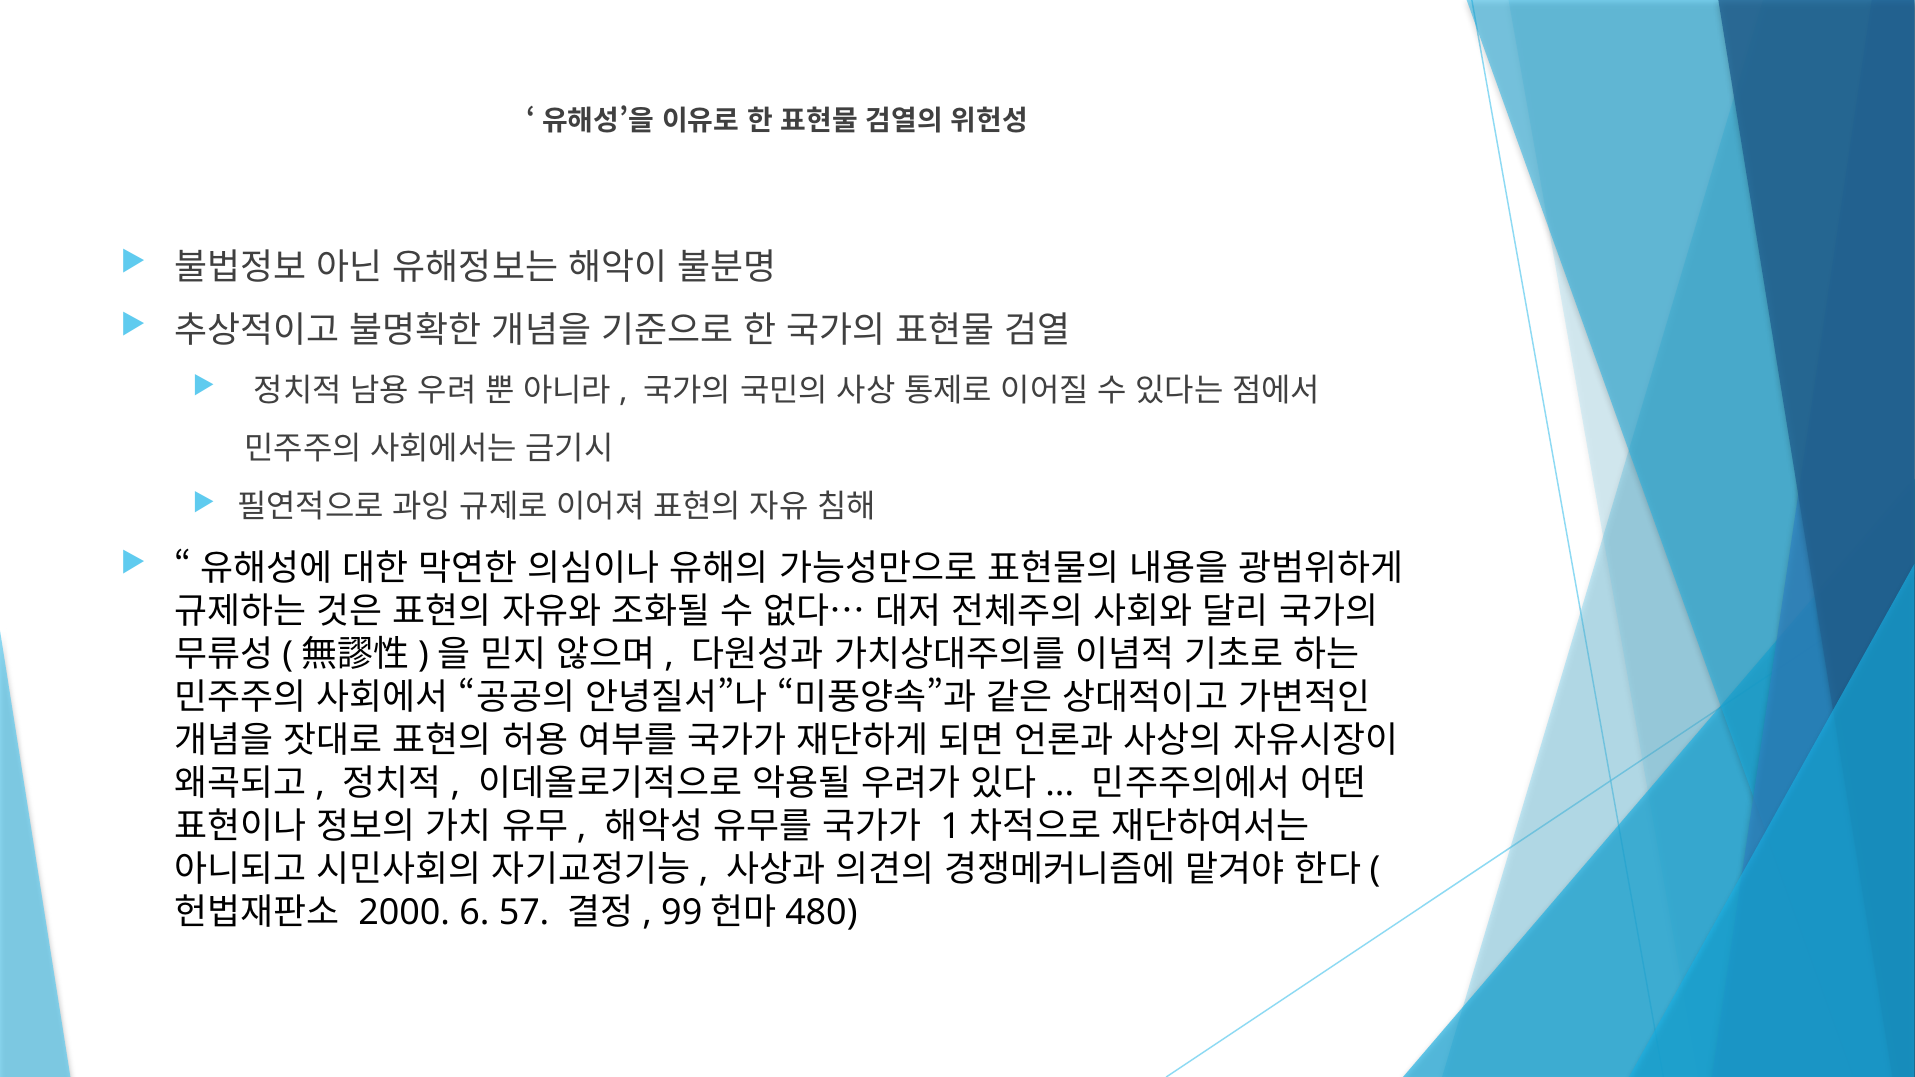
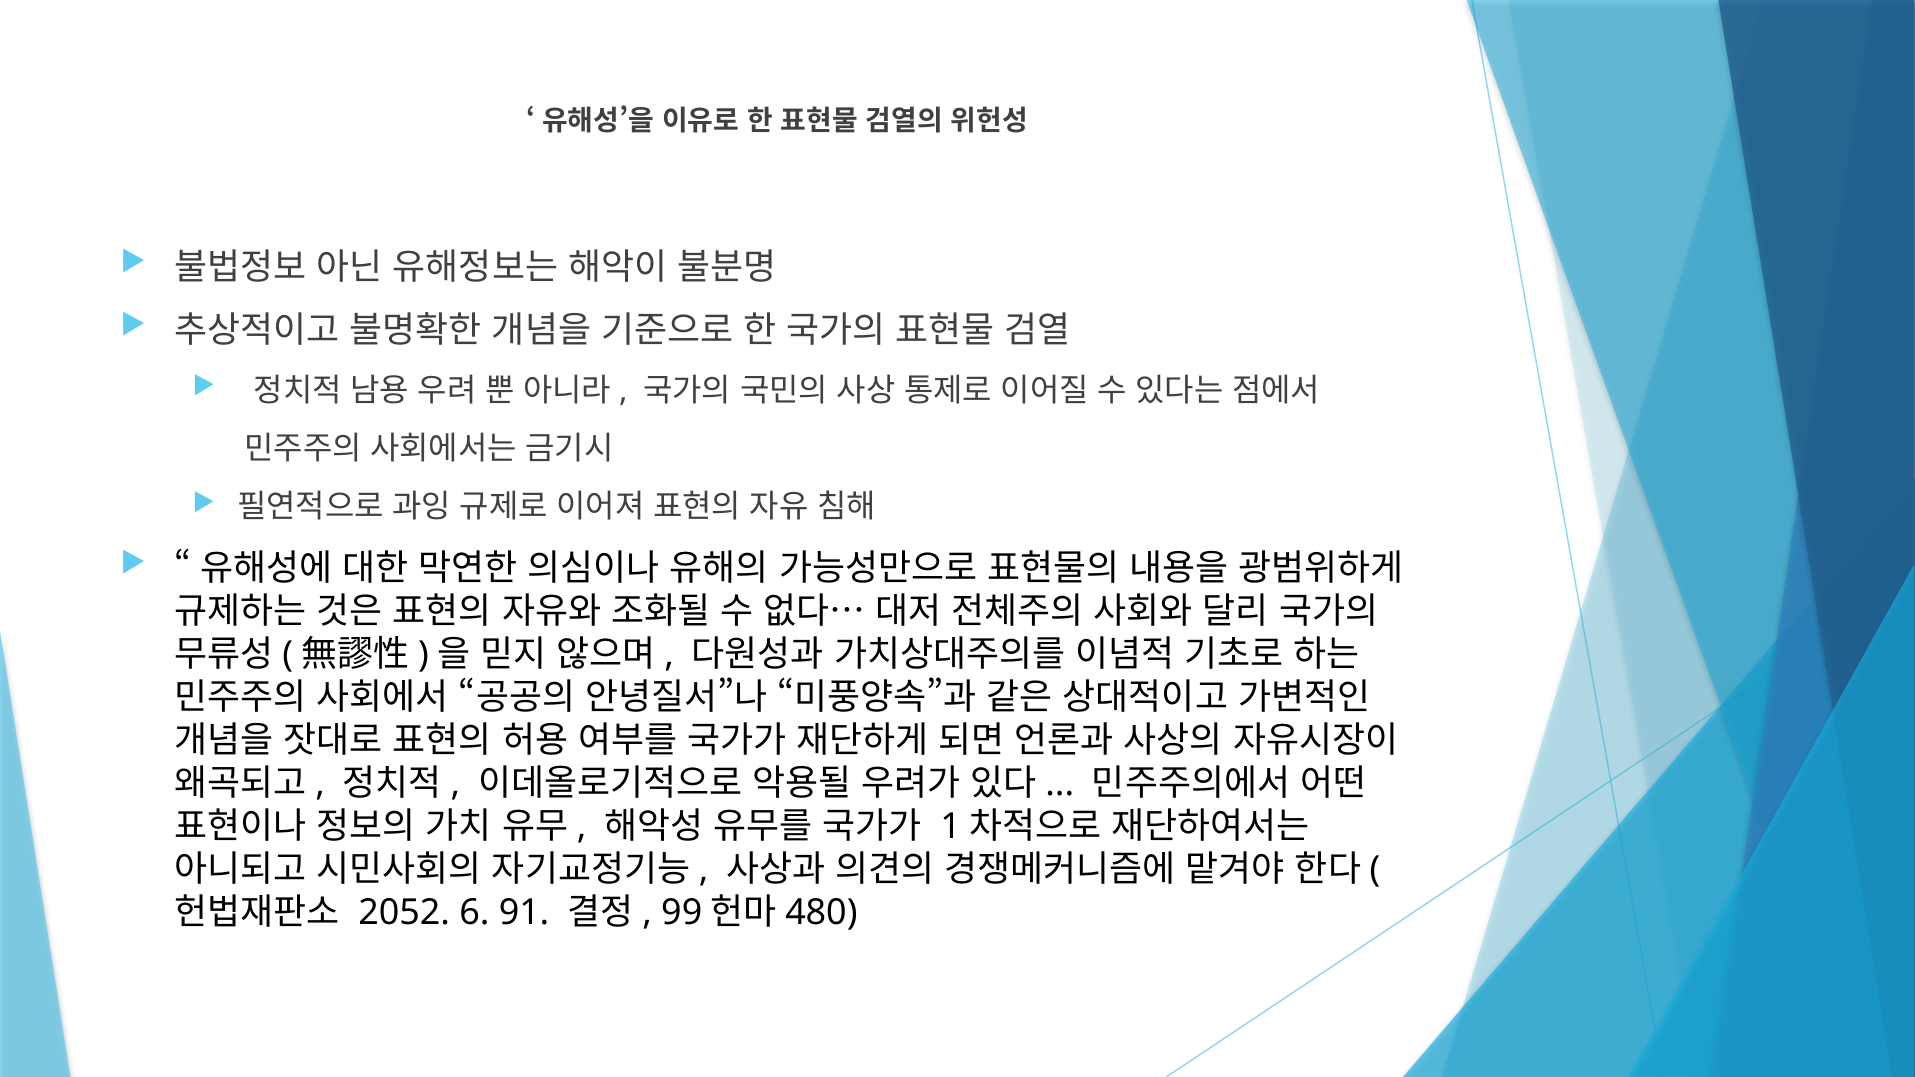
2000: 2000 -> 2052
57: 57 -> 91
